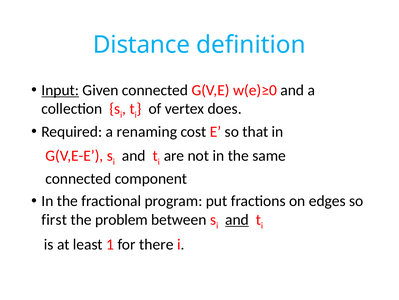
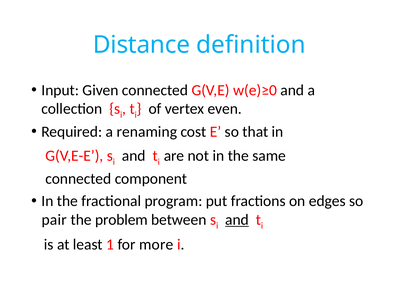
Input underline: present -> none
does: does -> even
first: first -> pair
there: there -> more
